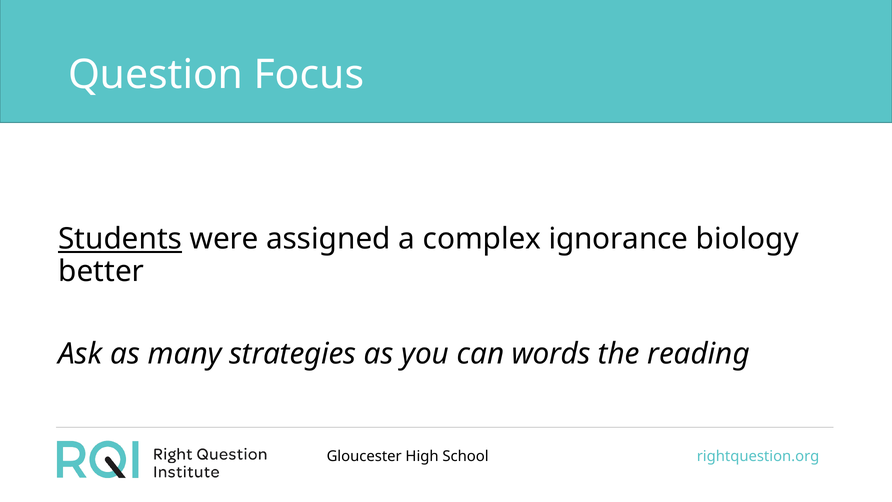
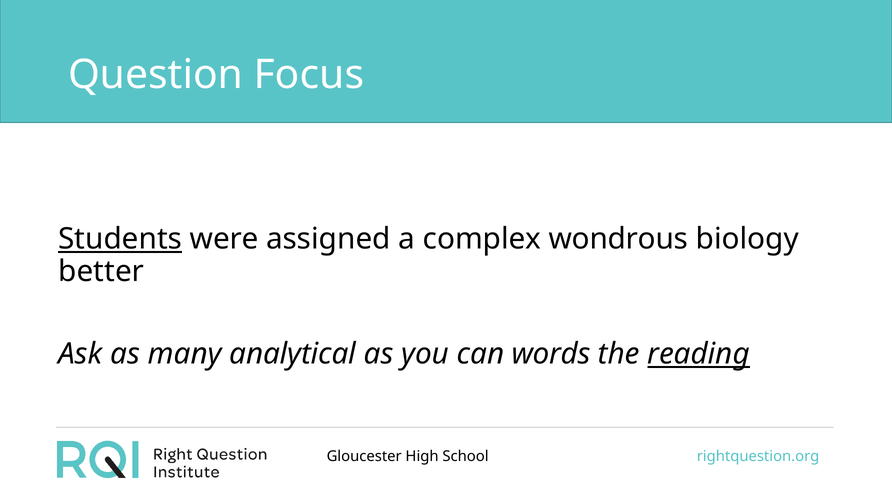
ignorance: ignorance -> wondrous
strategies: strategies -> analytical
reading underline: none -> present
